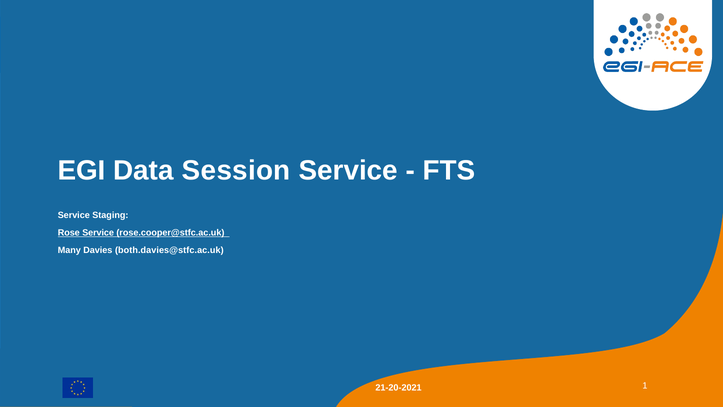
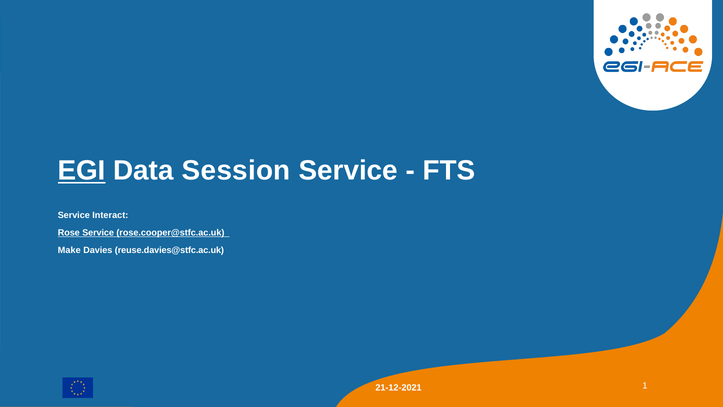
EGI underline: none -> present
Staging: Staging -> Interact
Many: Many -> Make
both.davies@stfc.ac.uk: both.davies@stfc.ac.uk -> reuse.davies@stfc.ac.uk
21-20-2021: 21-20-2021 -> 21-12-2021
